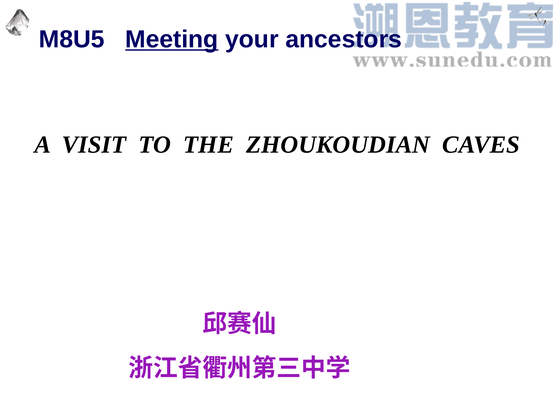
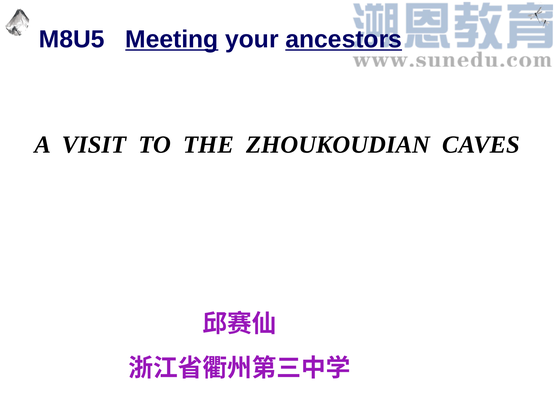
ancestors underline: none -> present
